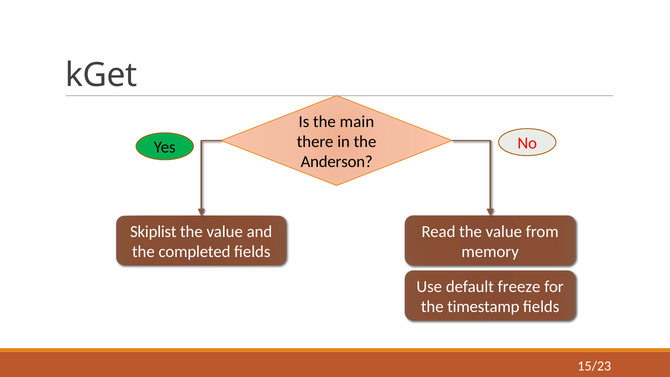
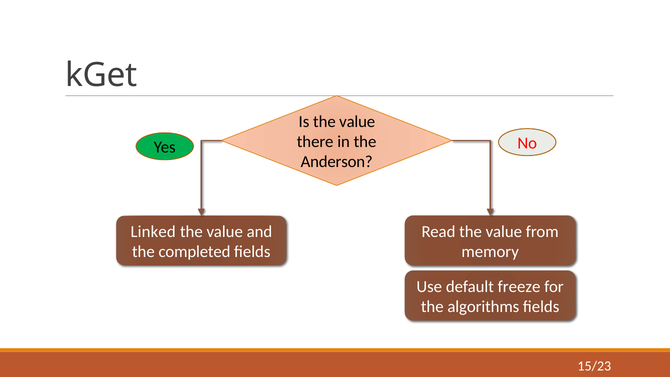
Is the main: main -> value
Skiplist: Skiplist -> Linked
timestamp: timestamp -> algorithms
